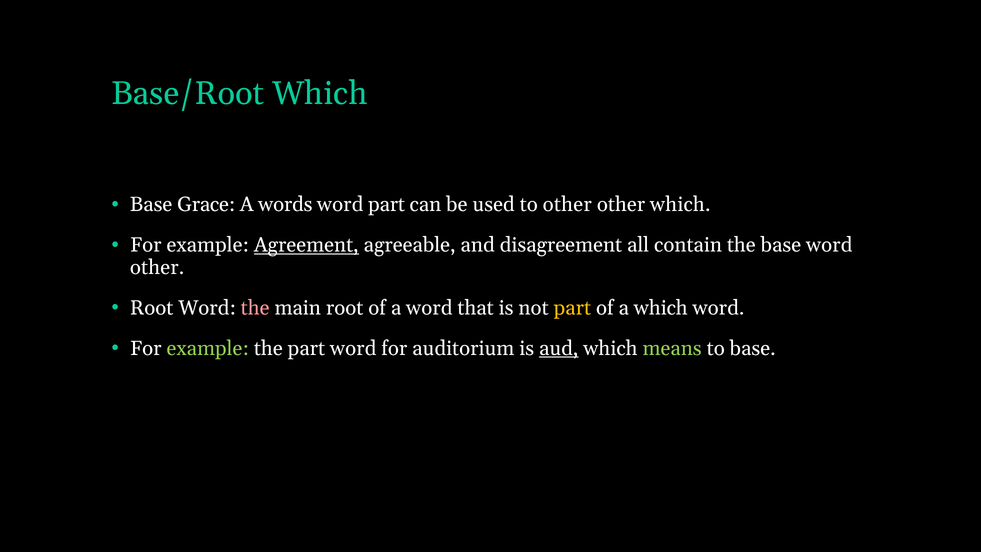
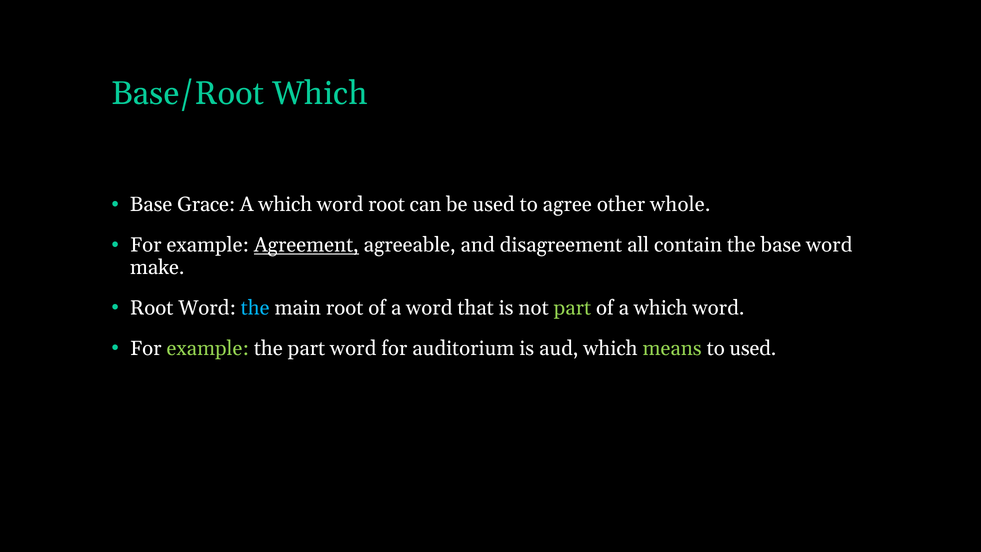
words at (285, 205): words -> which
word part: part -> root
to other: other -> agree
other which: which -> whole
other at (157, 267): other -> make
the at (255, 308) colour: pink -> light blue
part at (572, 308) colour: yellow -> light green
aud underline: present -> none
to base: base -> used
